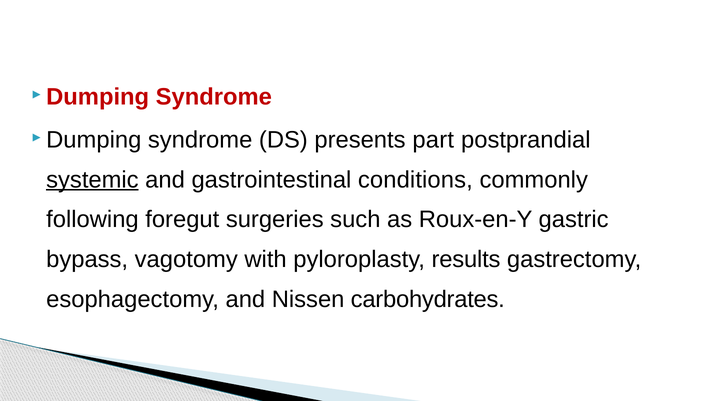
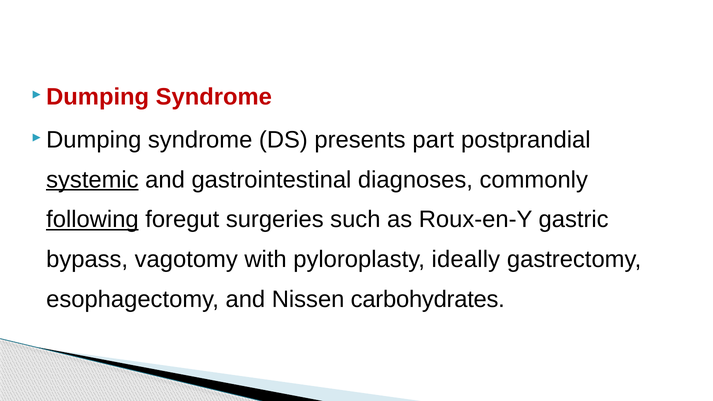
conditions: conditions -> diagnoses
following underline: none -> present
results: results -> ideally
